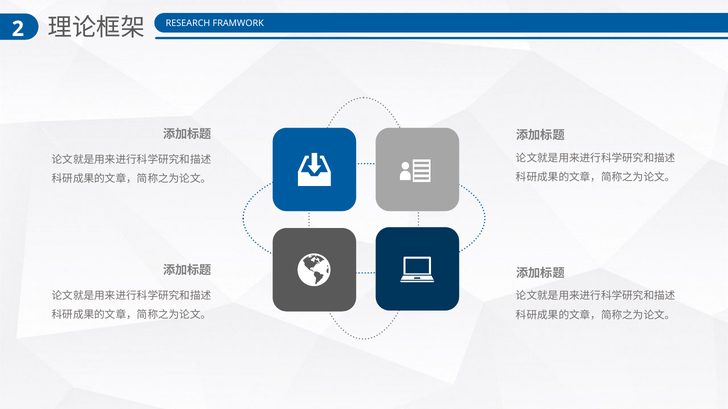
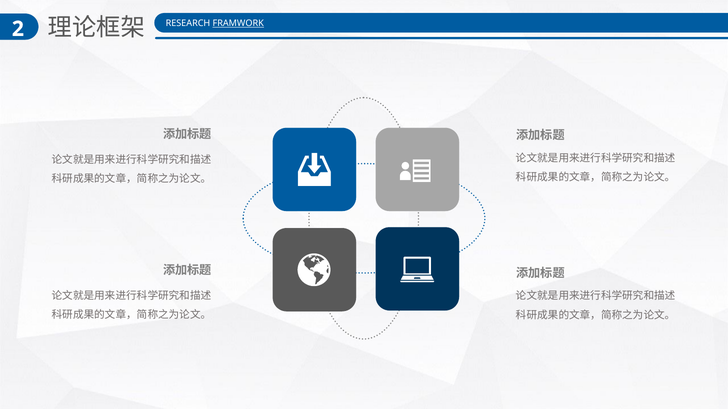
FRAMWORK underline: none -> present
